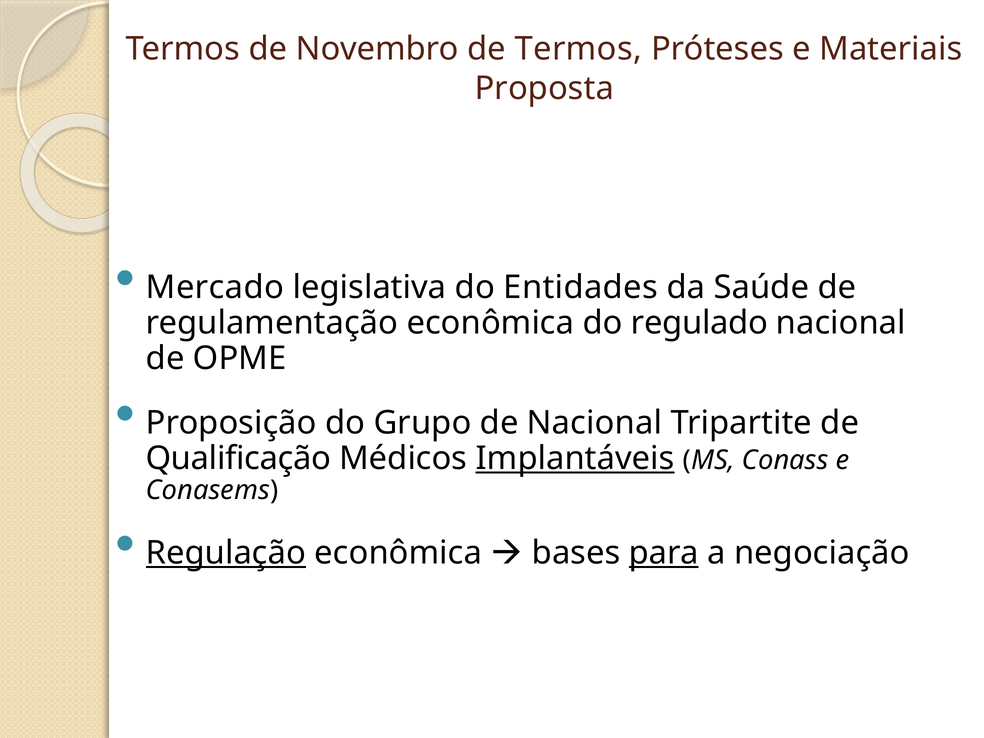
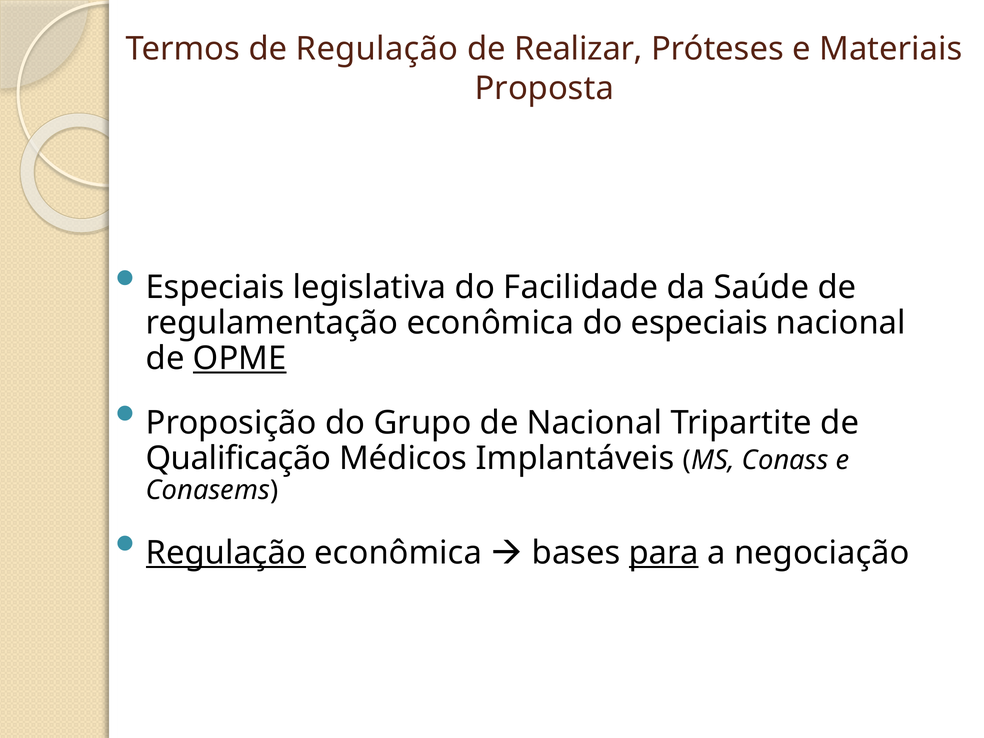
de Novembro: Novembro -> Regulação
de Termos: Termos -> Realizar
Mercado at (215, 287): Mercado -> Especiais
Entidades: Entidades -> Facilidade
do regulado: regulado -> especiais
OPME underline: none -> present
Implantáveis underline: present -> none
